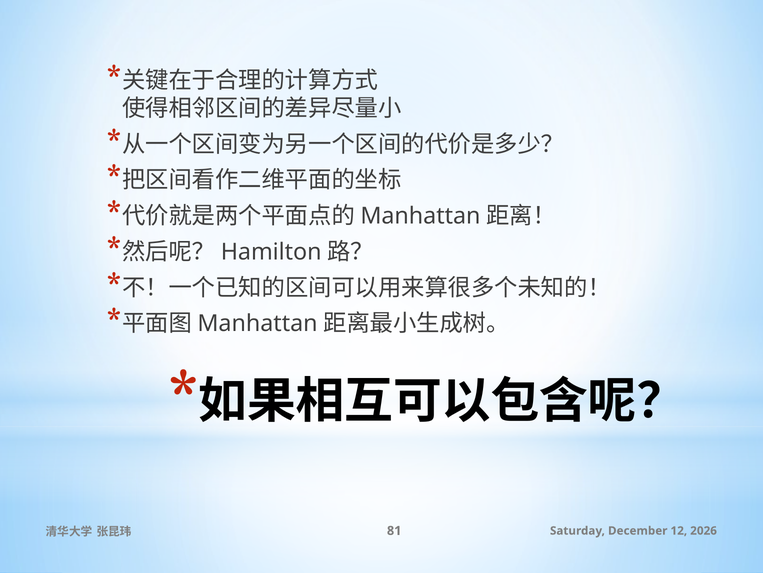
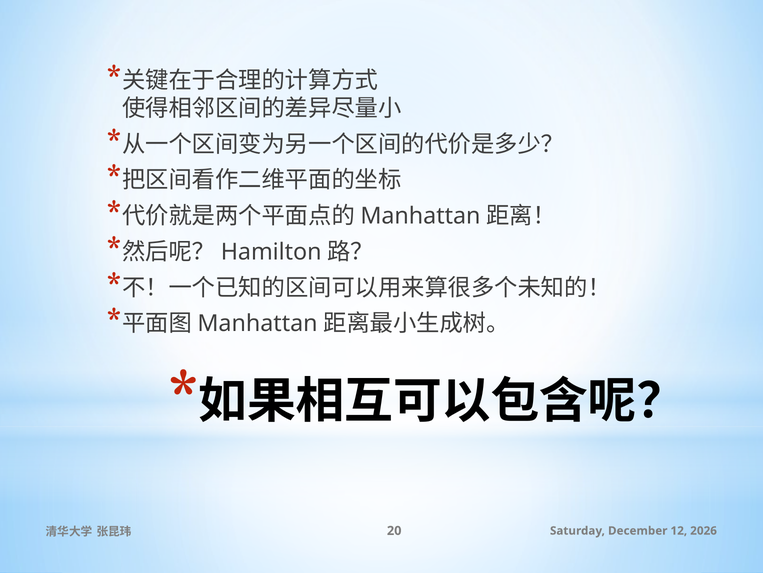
81: 81 -> 20
